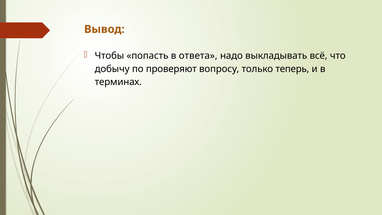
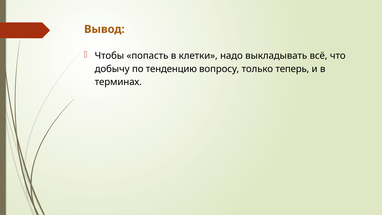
ответа: ответа -> клетки
проверяют: проверяют -> тенденцию
